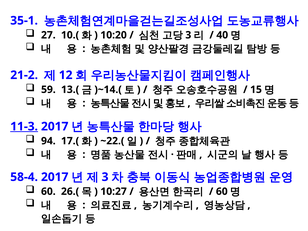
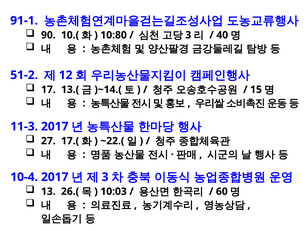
35-1: 35-1 -> 91-1
27: 27 -> 90
10:20: 10:20 -> 10:80
21-2: 21-2 -> 51-2
59: 59 -> 17
11-3 underline: present -> none
94: 94 -> 27
58-4: 58-4 -> 10-4
60 at (48, 191): 60 -> 13
10:27: 10:27 -> 10:03
